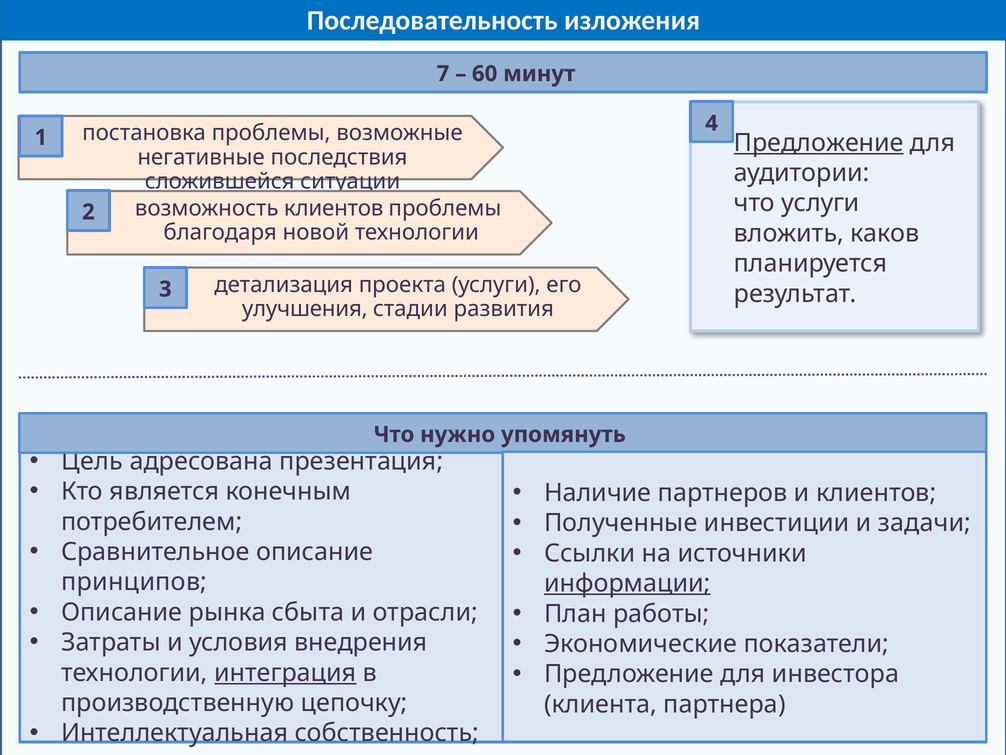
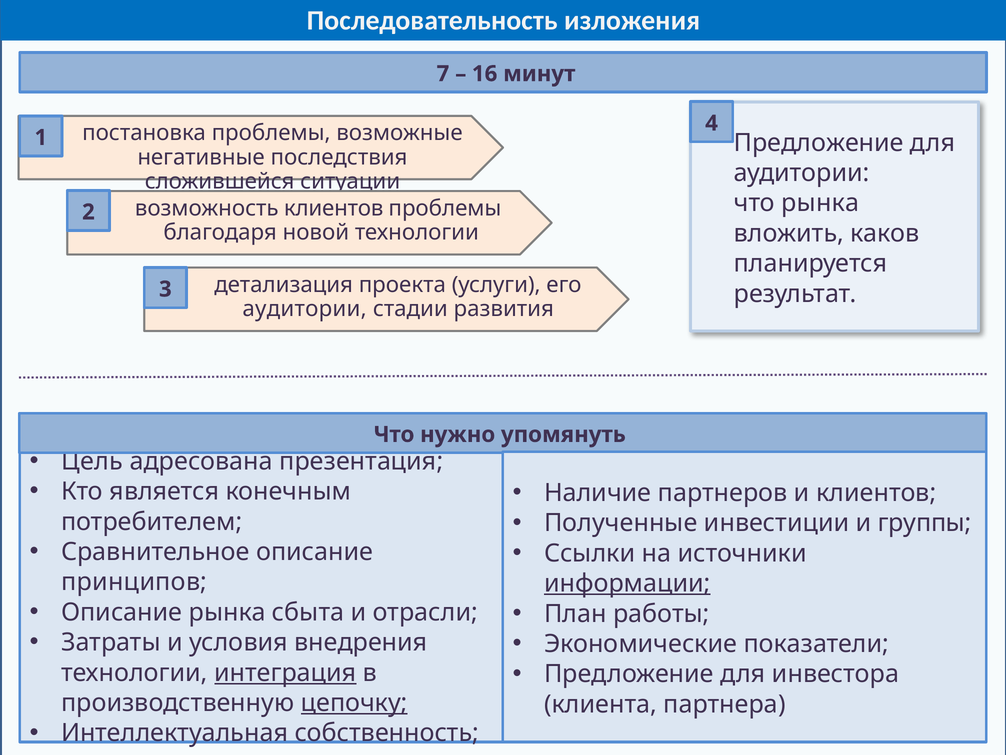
60: 60 -> 16
Предложение at (819, 143) underline: present -> none
что услуги: услуги -> рынка
улучшения at (305, 309): улучшения -> аудитории
задачи: задачи -> группы
цепочку underline: none -> present
